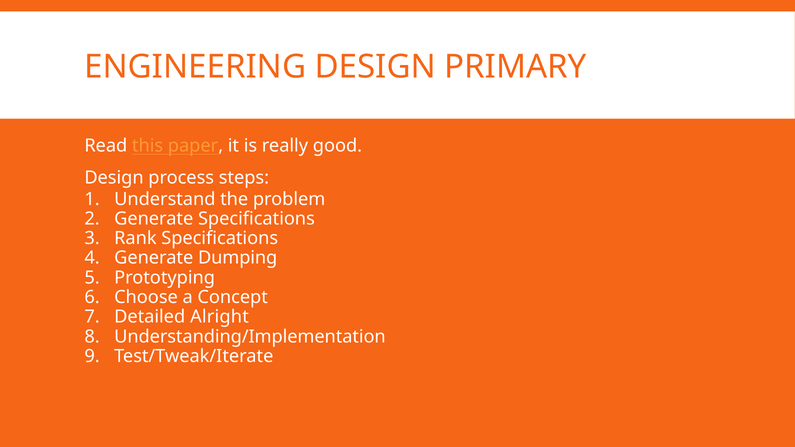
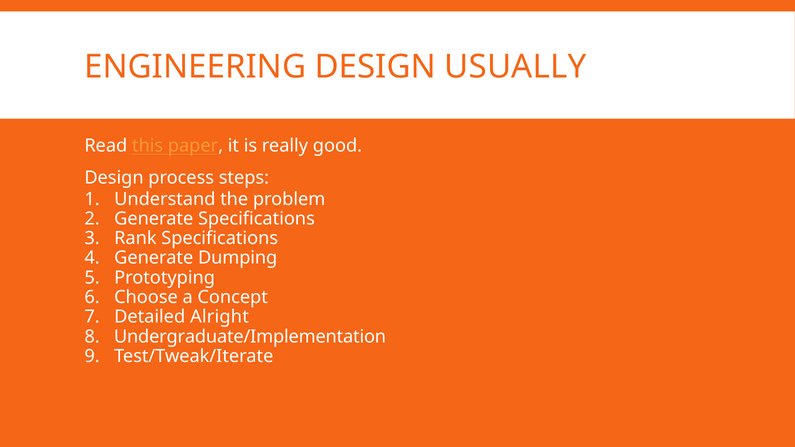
PRIMARY: PRIMARY -> USUALLY
Understanding/Implementation: Understanding/Implementation -> Undergraduate/Implementation
